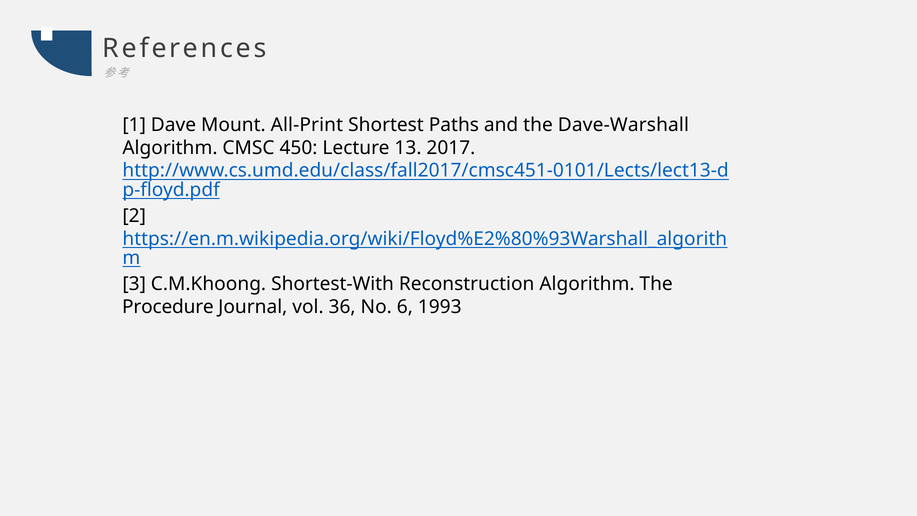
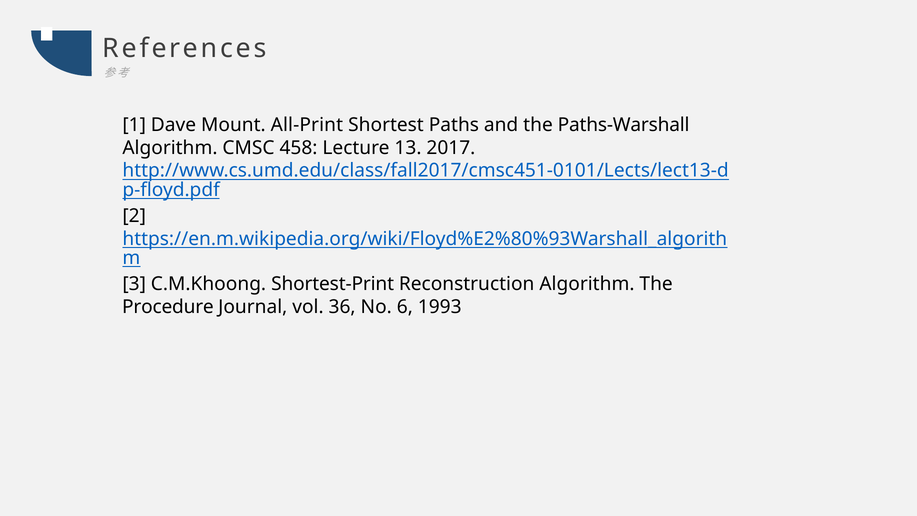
Dave-Warshall: Dave-Warshall -> Paths-Warshall
450: 450 -> 458
Shortest-With: Shortest-With -> Shortest-Print
